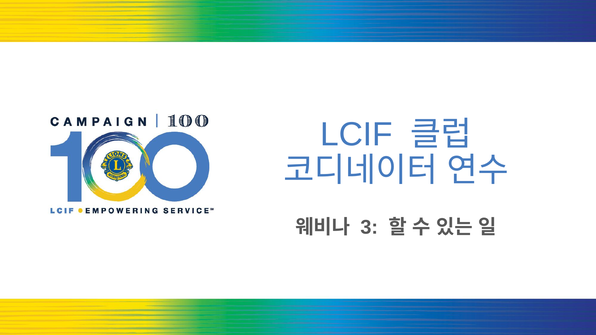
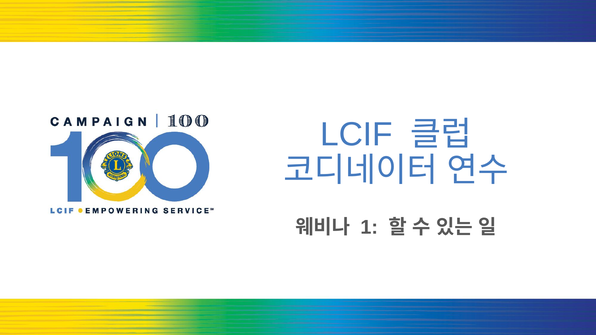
3 at (369, 227): 3 -> 1
